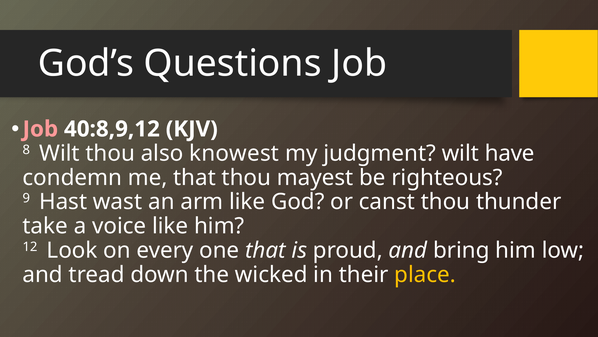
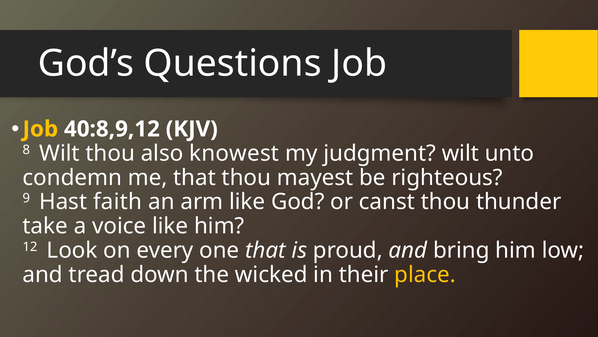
Job at (40, 129) colour: pink -> yellow
have: have -> unto
wast: wast -> faith
